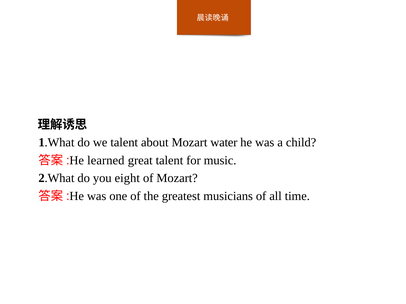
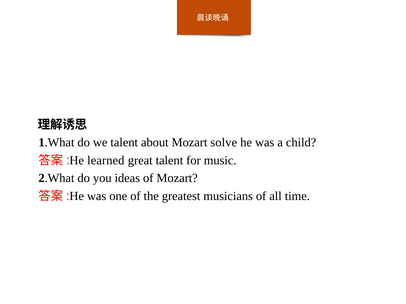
water: water -> solve
eight: eight -> ideas
